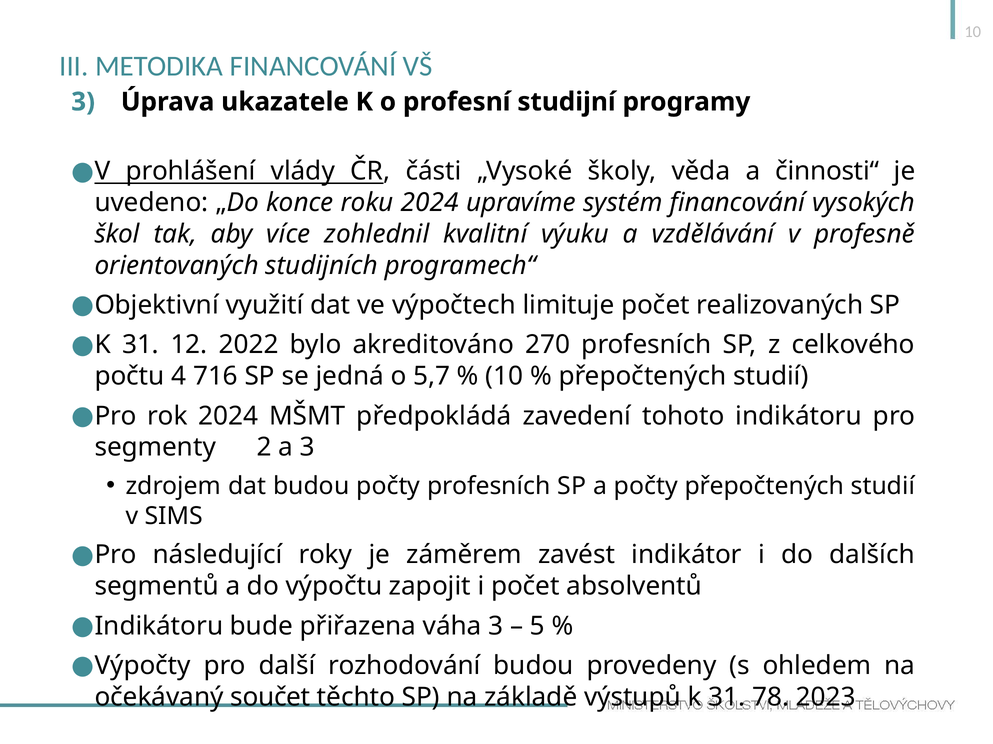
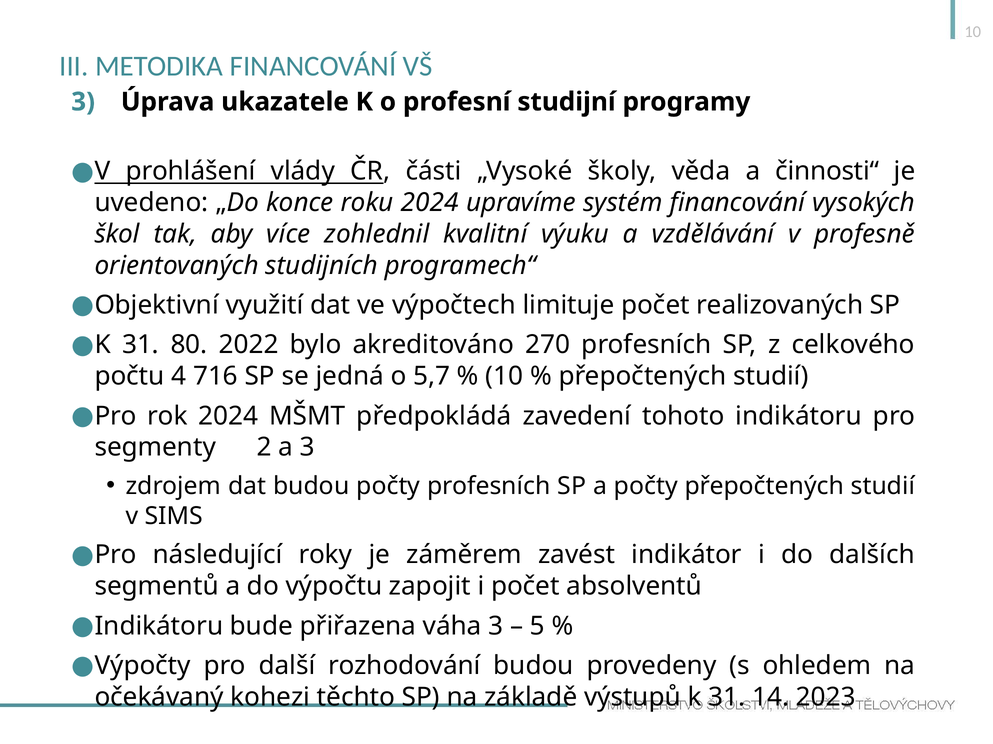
12: 12 -> 80
součet: součet -> kohezi
78: 78 -> 14
